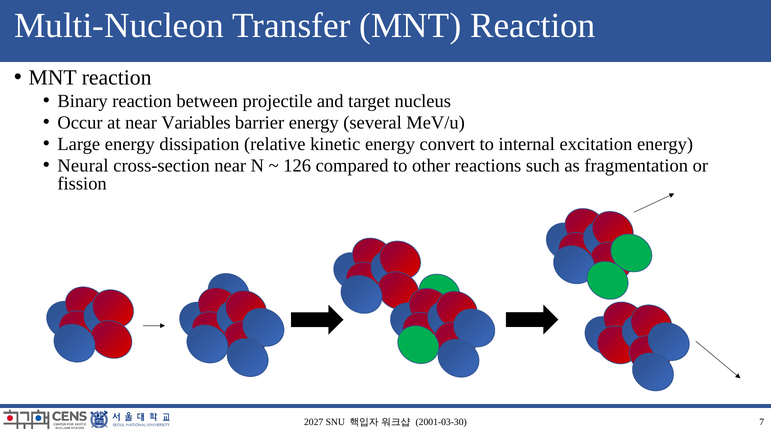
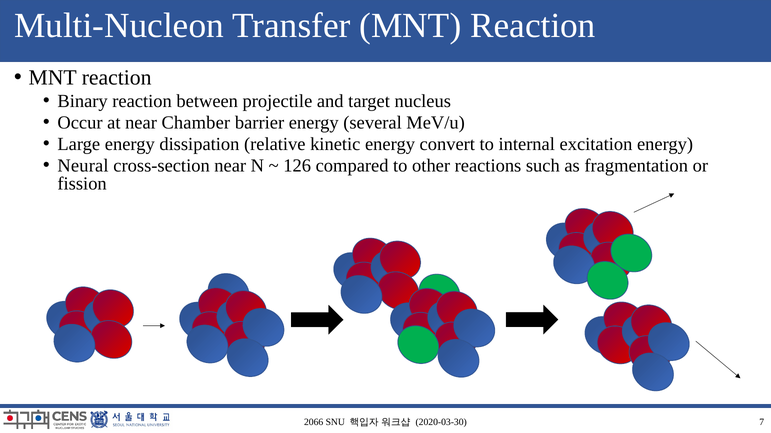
Variables: Variables -> Chamber
2027: 2027 -> 2066
2001-03-30: 2001-03-30 -> 2020-03-30
